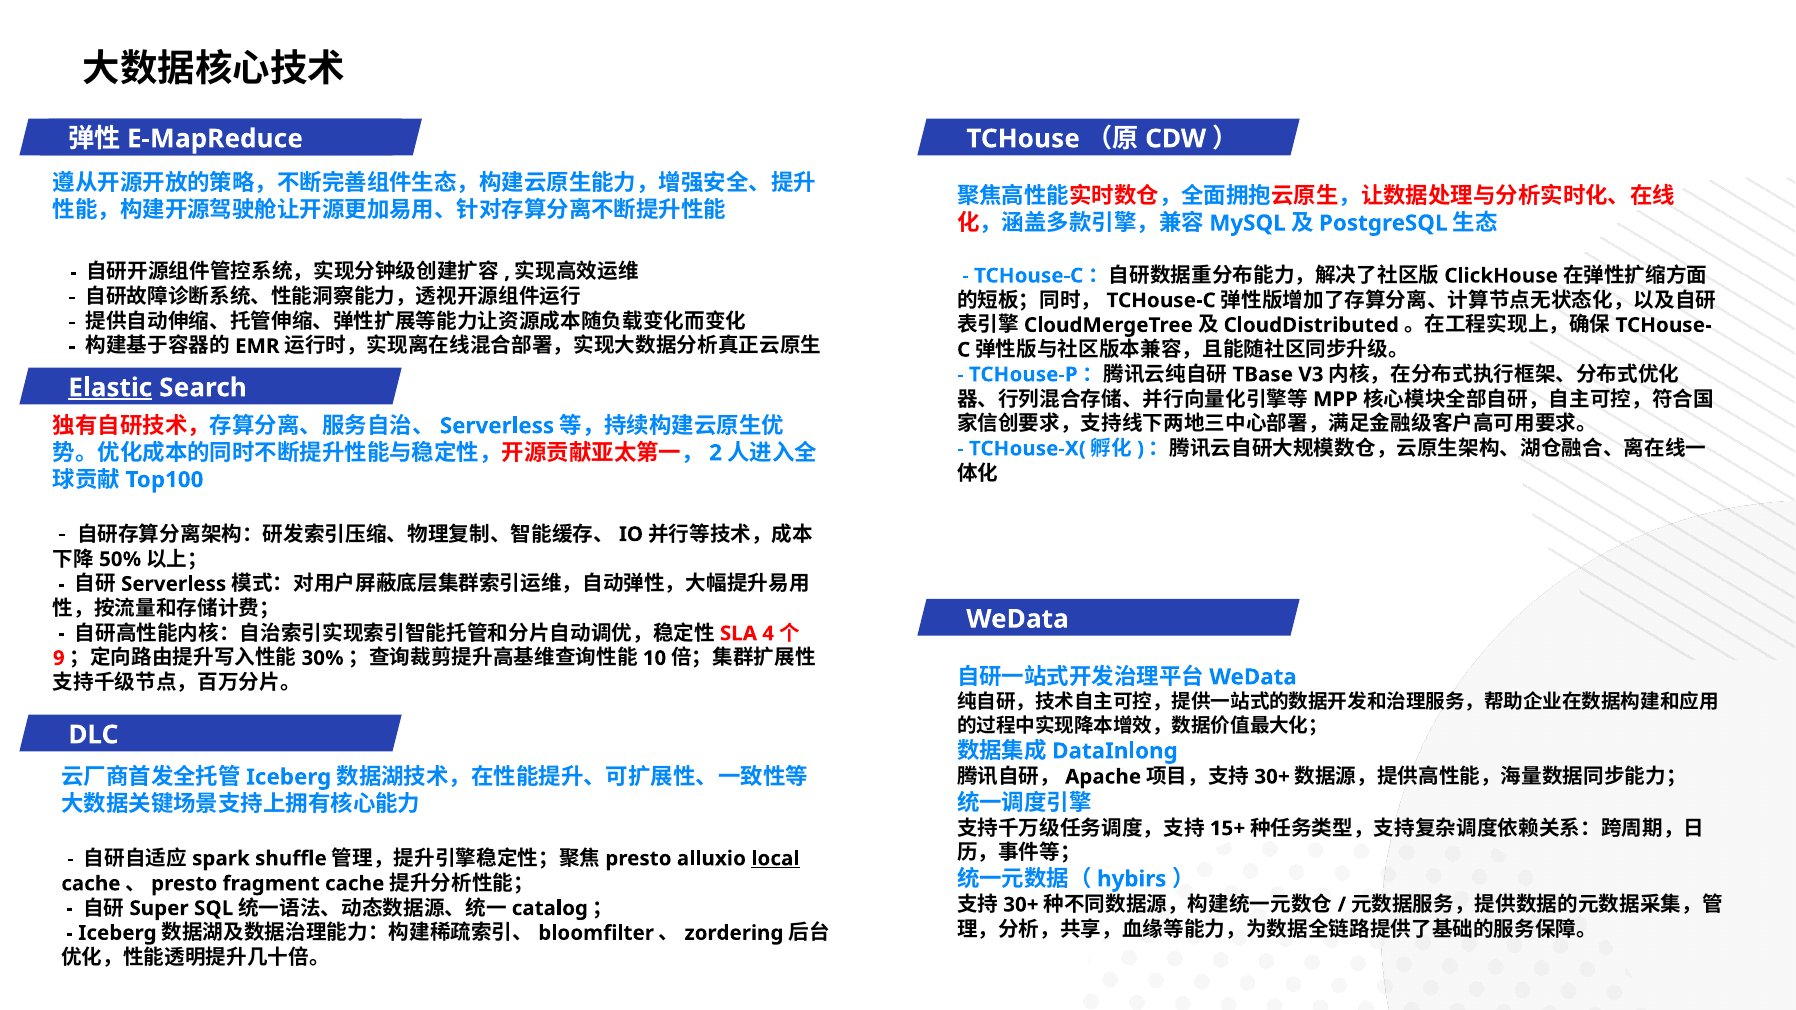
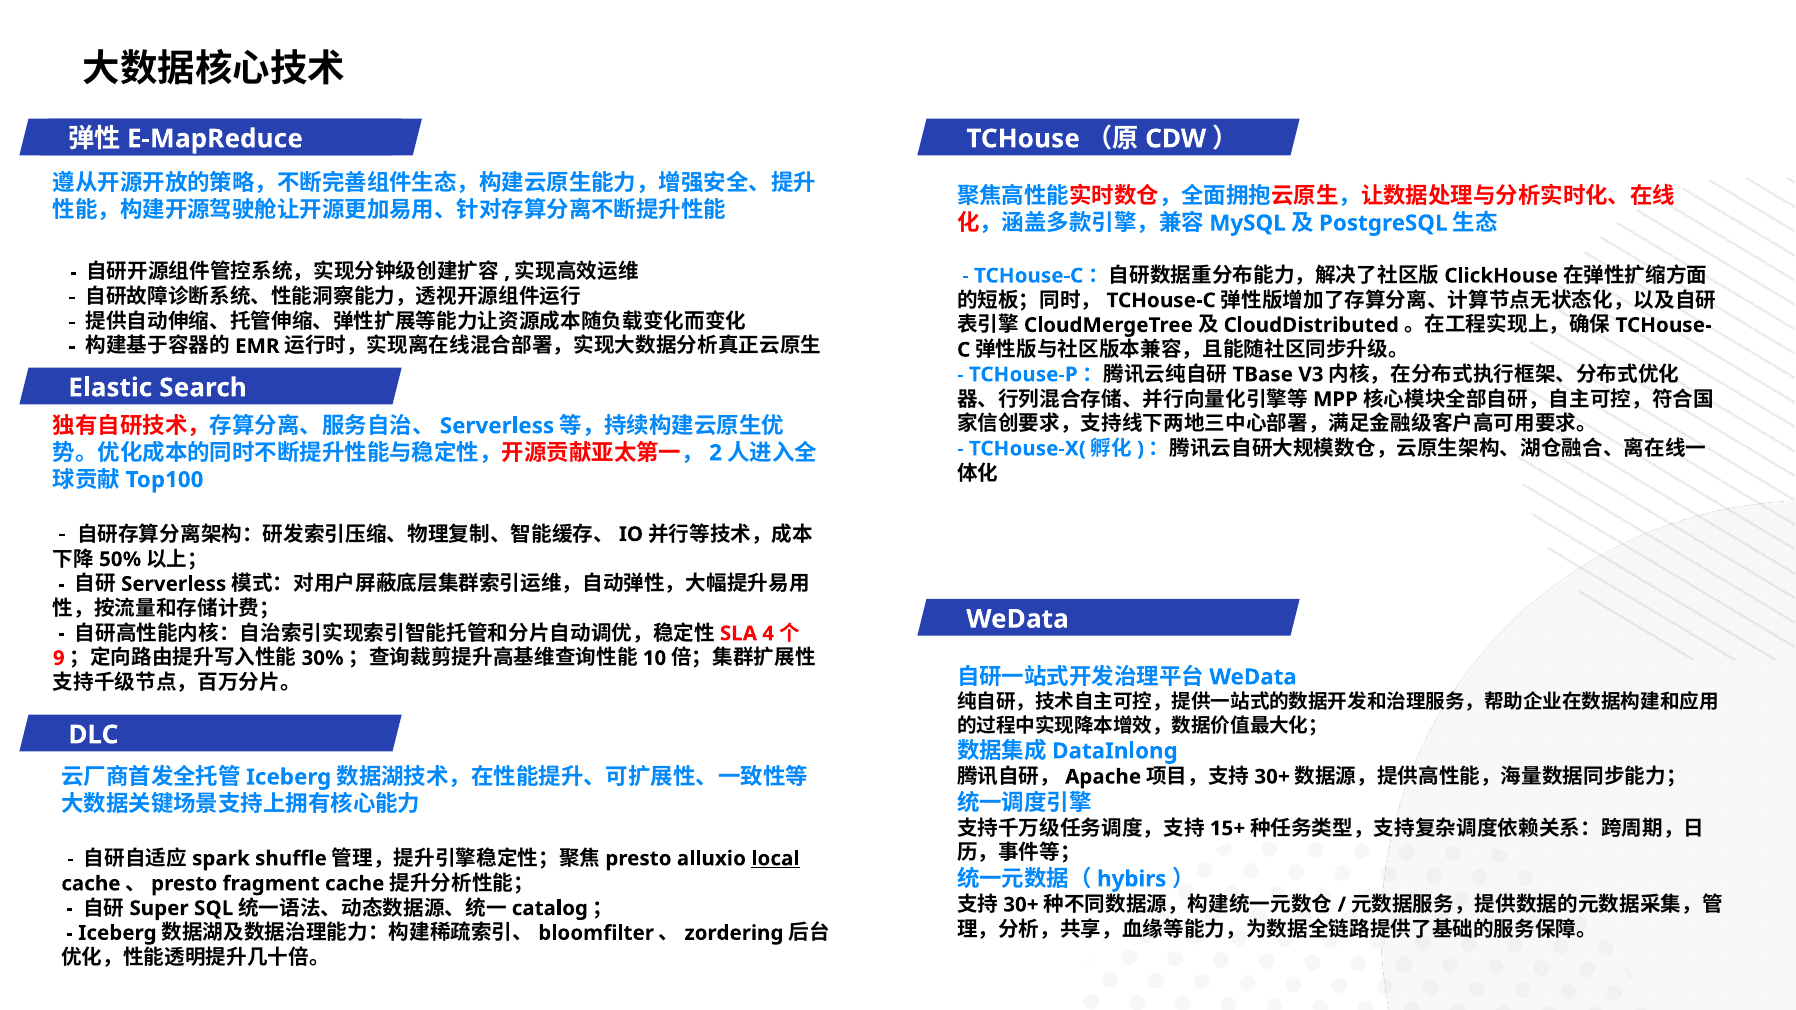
Elastic underline: present -> none
